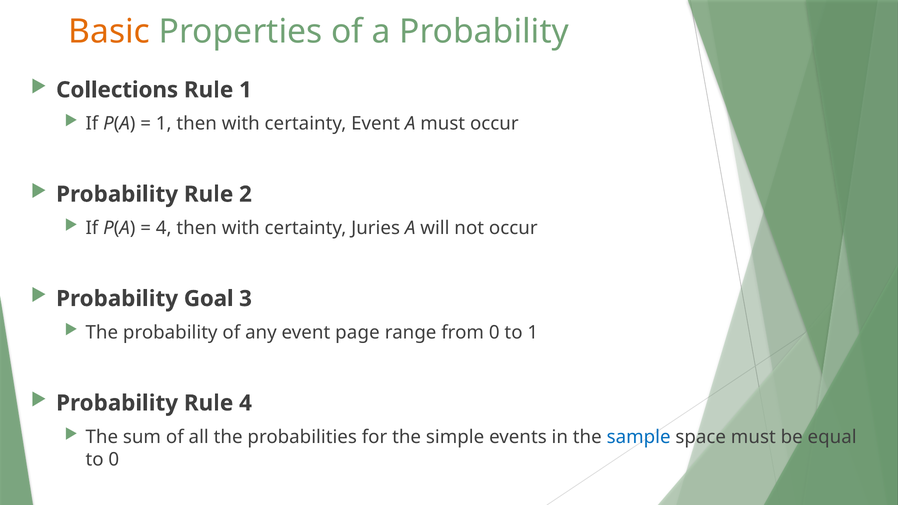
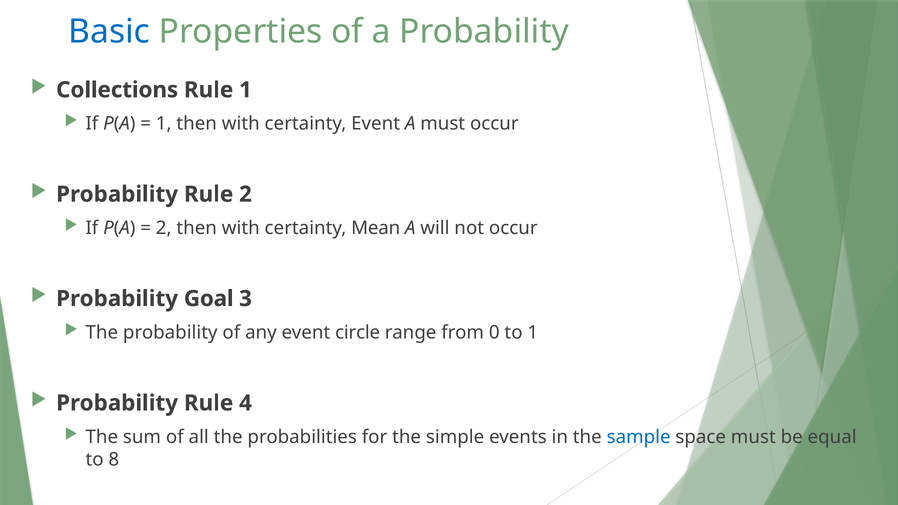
Basic colour: orange -> blue
4 at (164, 228): 4 -> 2
Juries: Juries -> Mean
page: page -> circle
to 0: 0 -> 8
